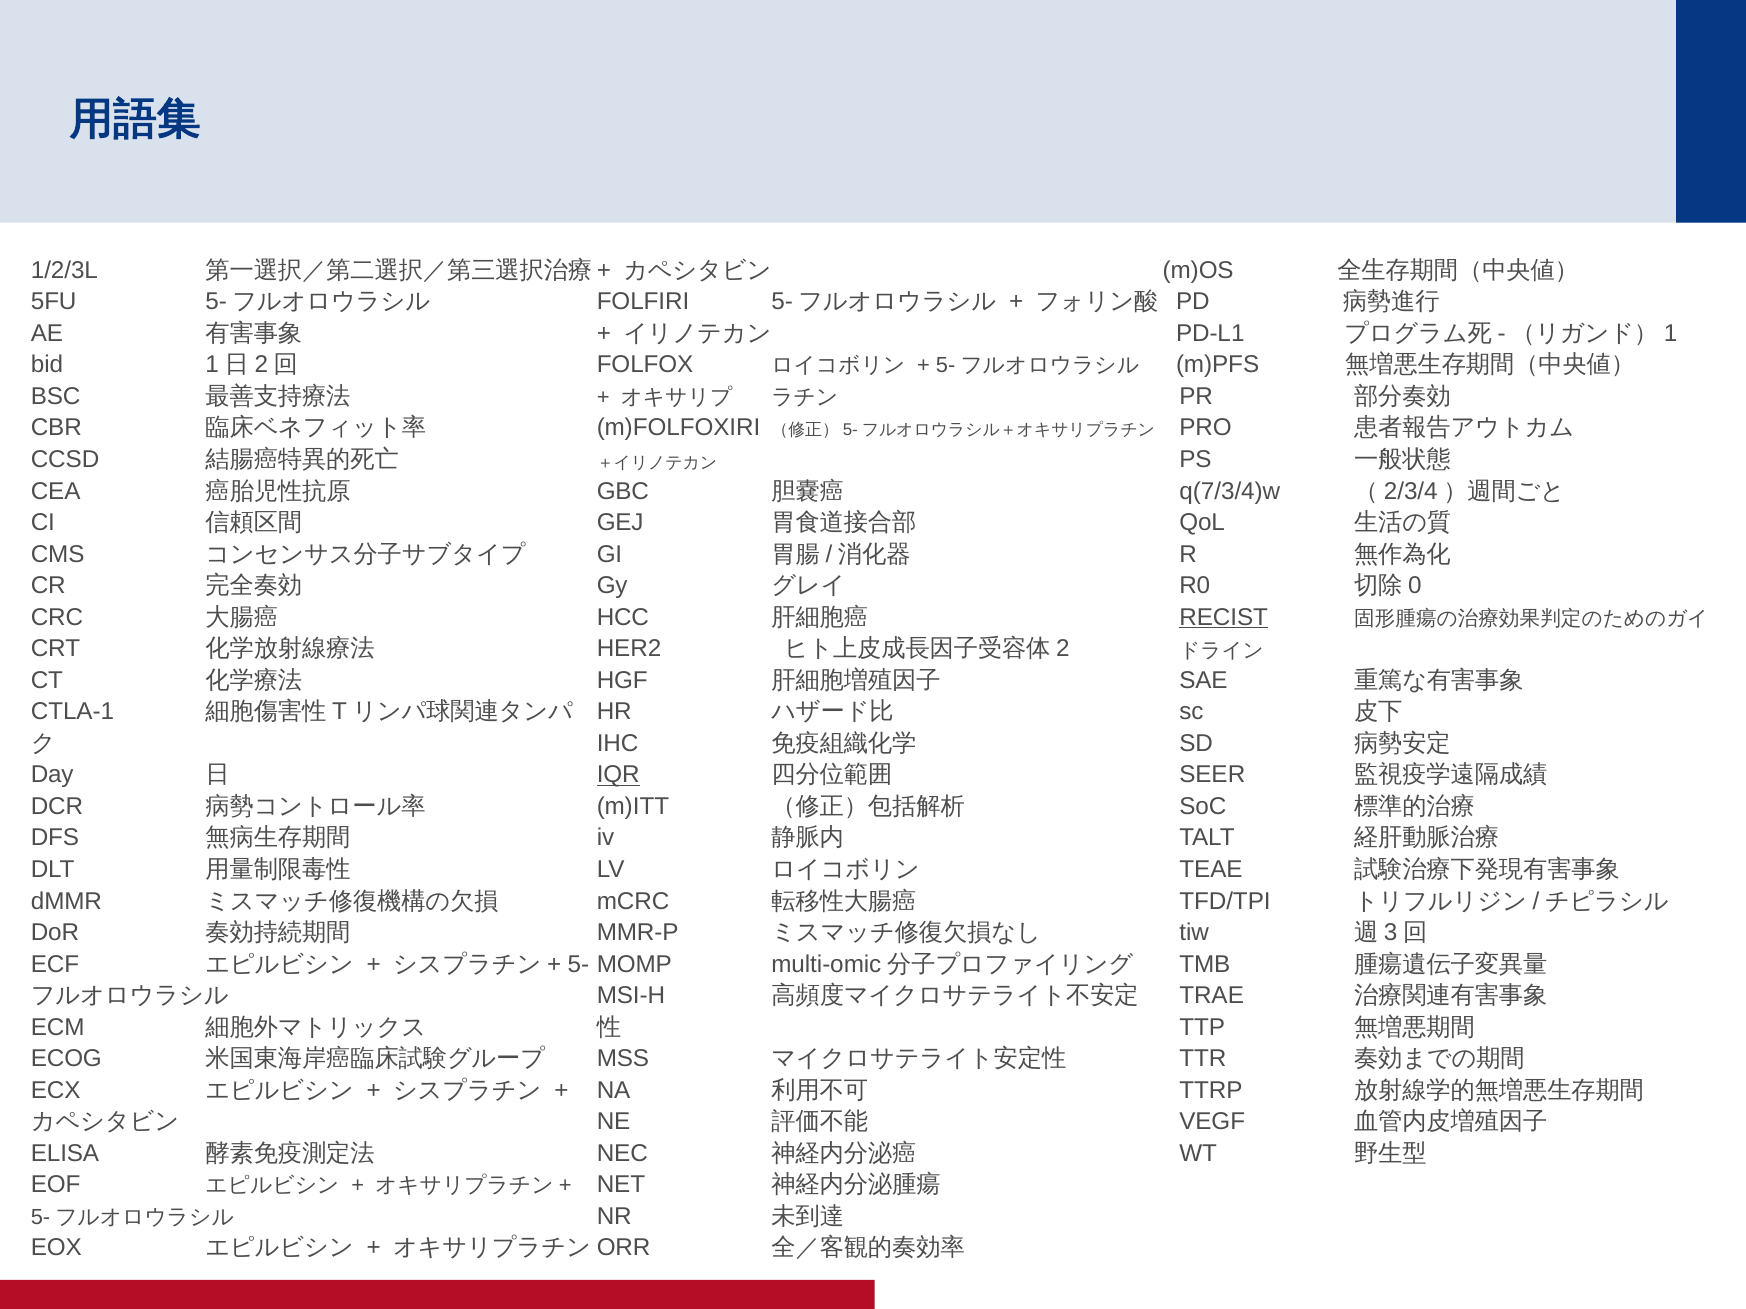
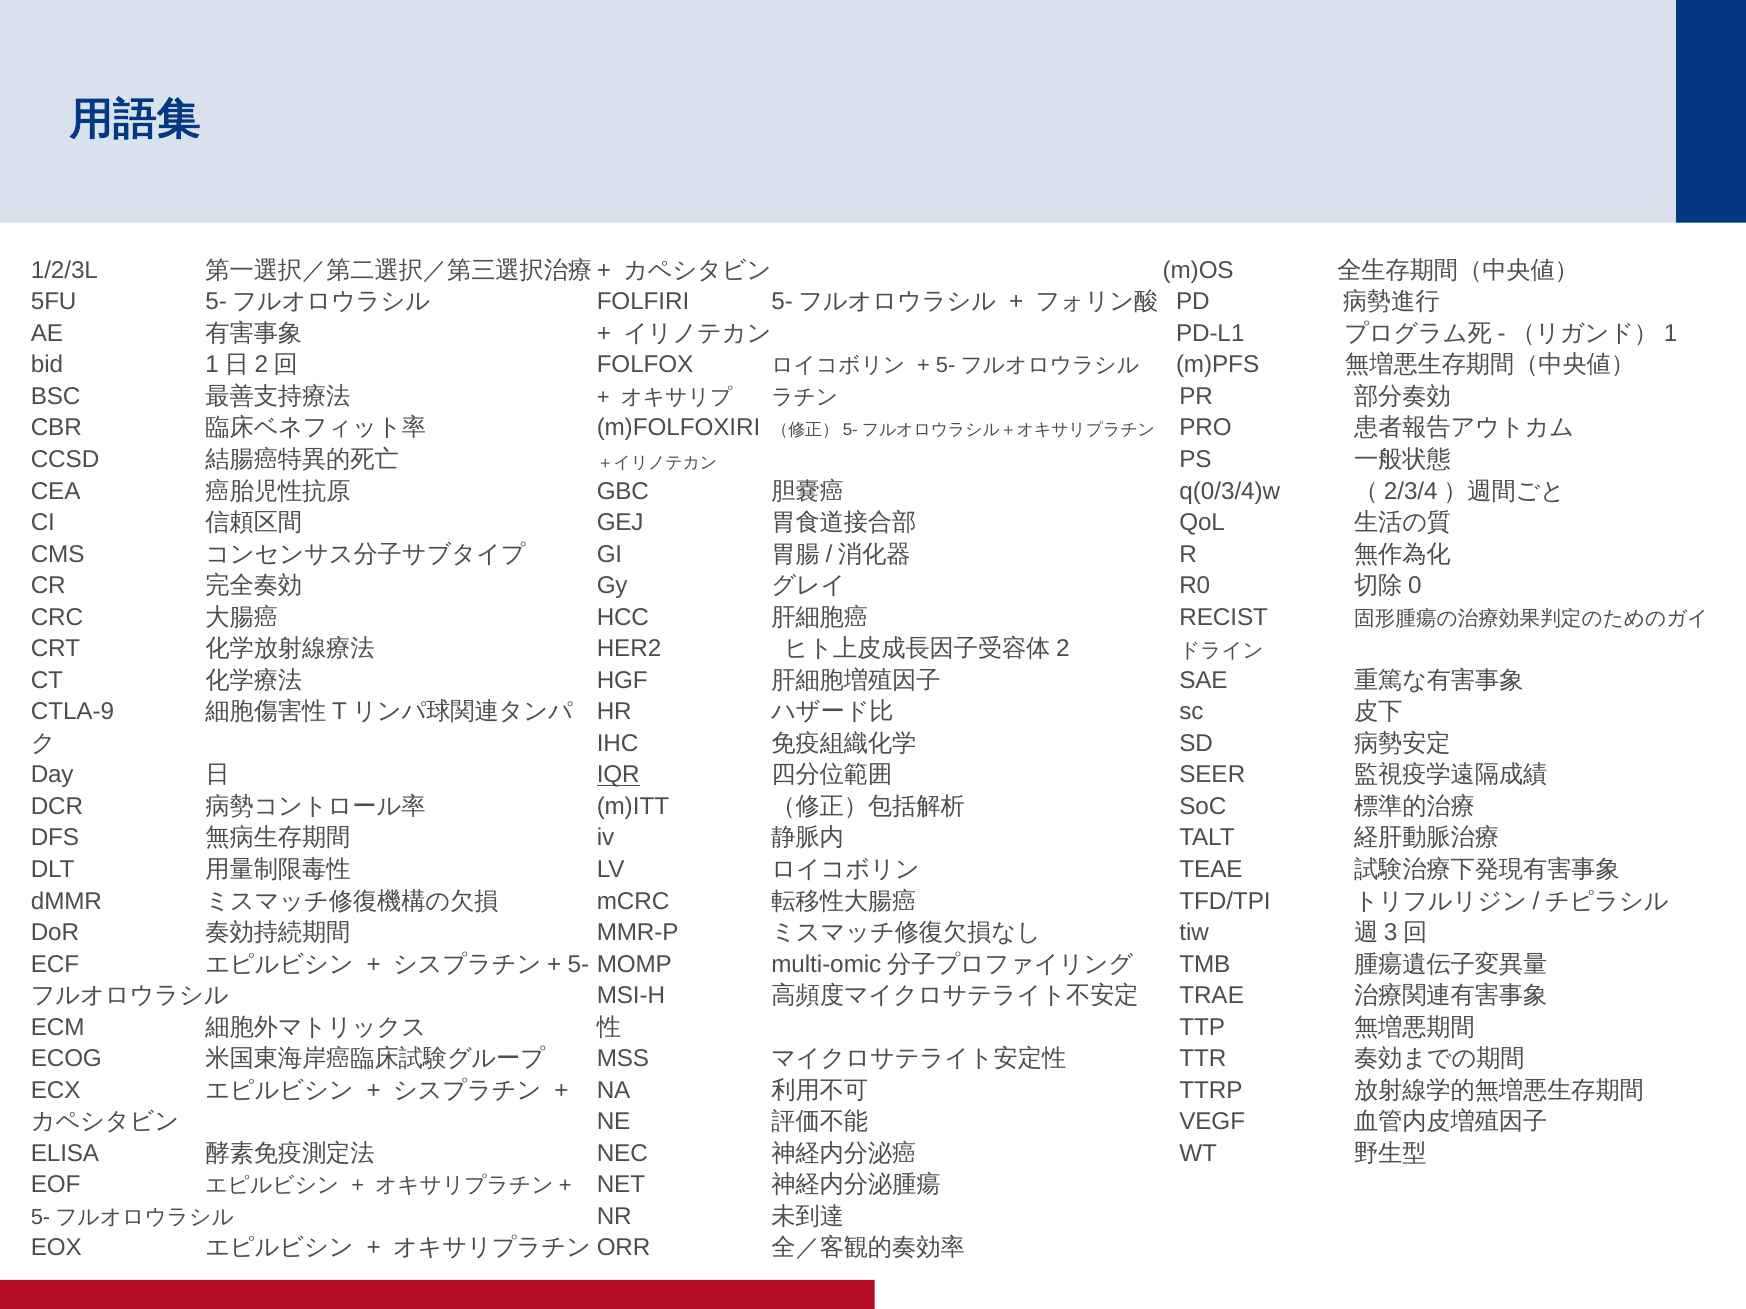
q(7/3/4)w: q(7/3/4)w -> q(0/3/4)w
RECIST underline: present -> none
CTLA-1: CTLA-1 -> CTLA-9
